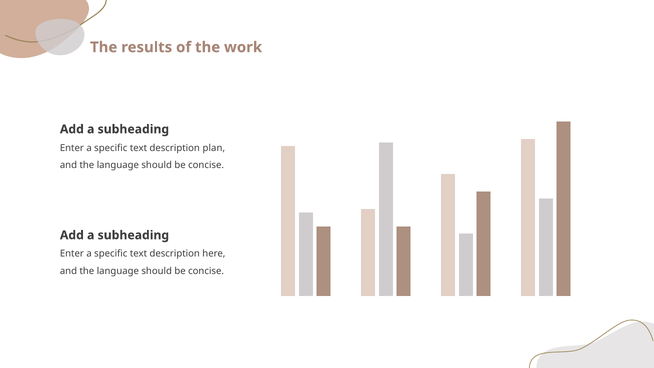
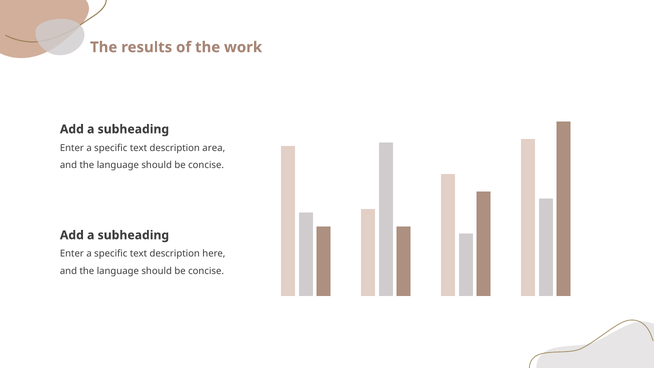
plan: plan -> area
